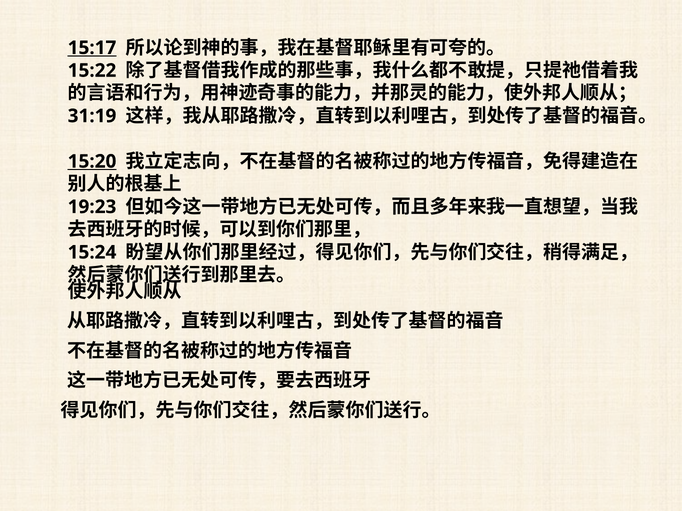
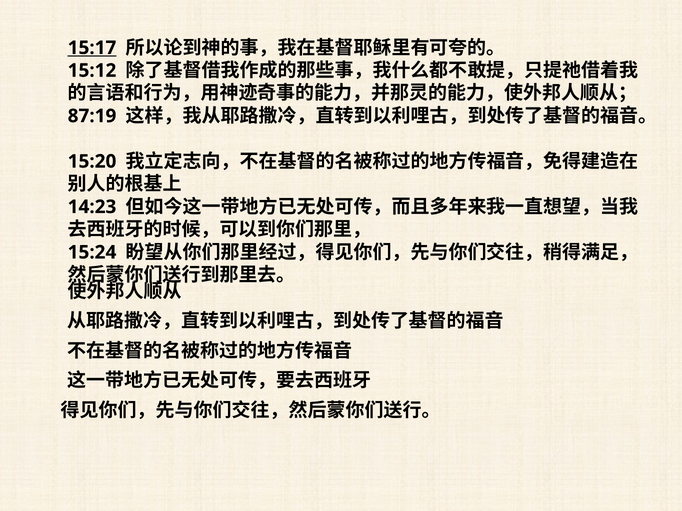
15:22: 15:22 -> 15:12
31:19: 31:19 -> 87:19
15:20 underline: present -> none
19:23: 19:23 -> 14:23
